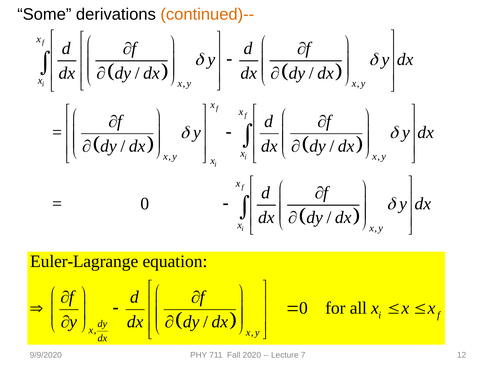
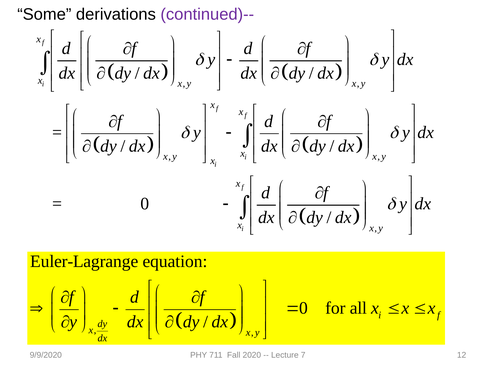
continued)-- colour: orange -> purple
